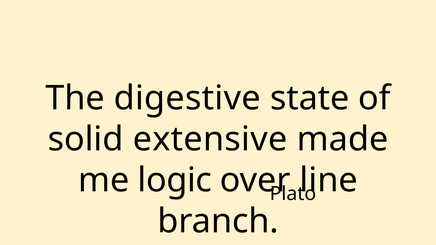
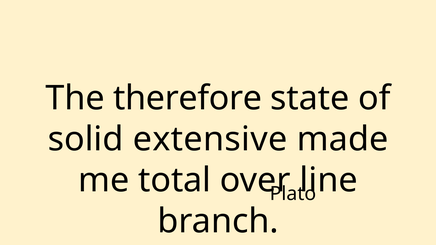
digestive: digestive -> therefore
logic: logic -> total
